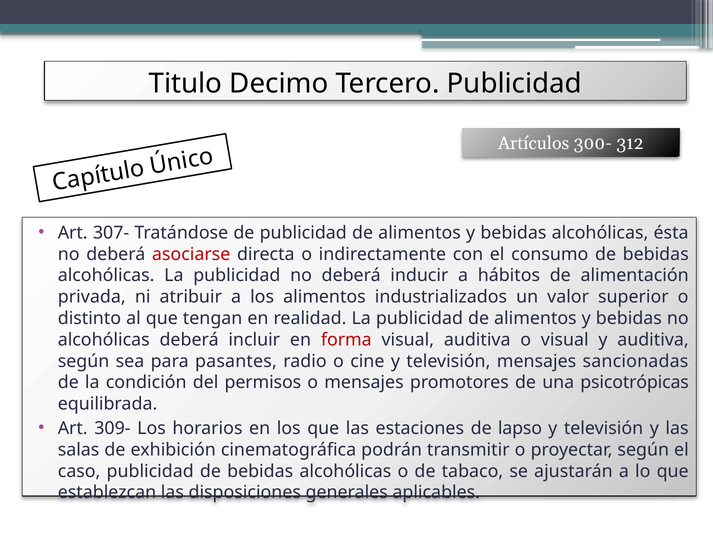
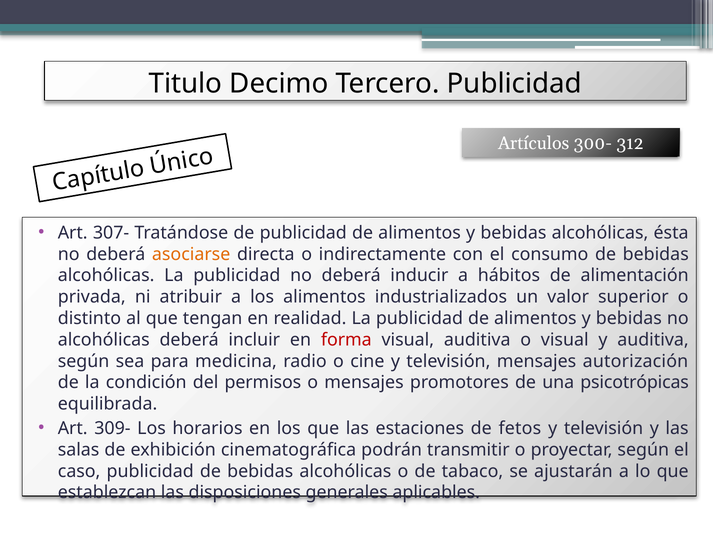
asociarse colour: red -> orange
pasantes: pasantes -> medicina
sancionadas: sancionadas -> autorización
lapso: lapso -> fetos
